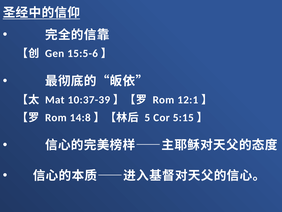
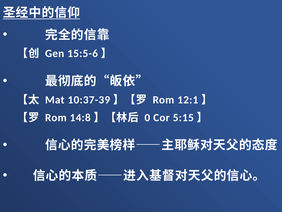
5: 5 -> 0
